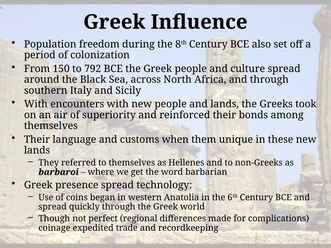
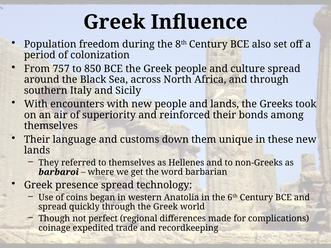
150: 150 -> 757
792: 792 -> 850
when: when -> down
